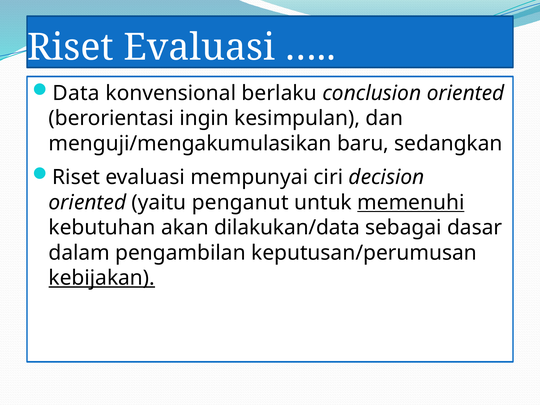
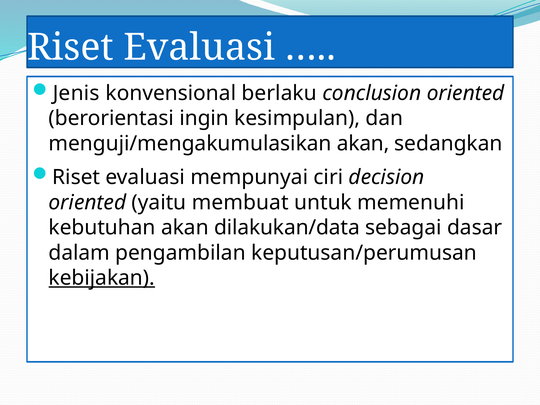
Data: Data -> Jenis
menguji/mengakumulasikan baru: baru -> akan
penganut: penganut -> membuat
memenuhi underline: present -> none
